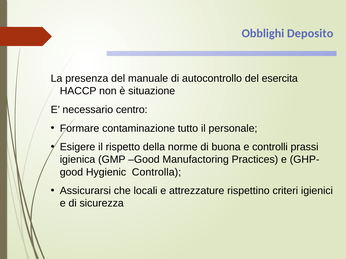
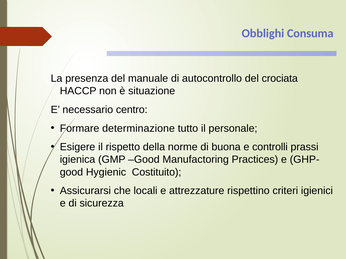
Deposito: Deposito -> Consuma
esercita: esercita -> crociata
contaminazione: contaminazione -> determinazione
Controlla: Controlla -> Costituito
